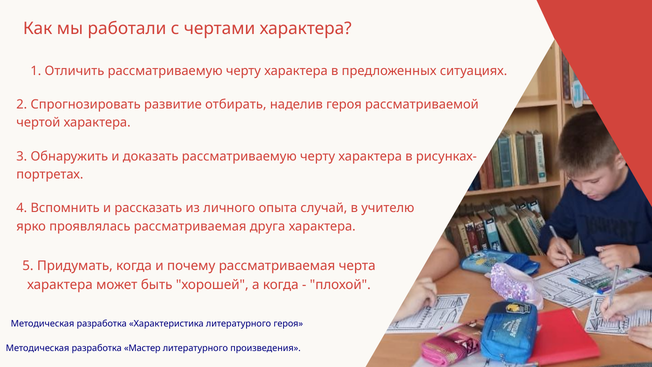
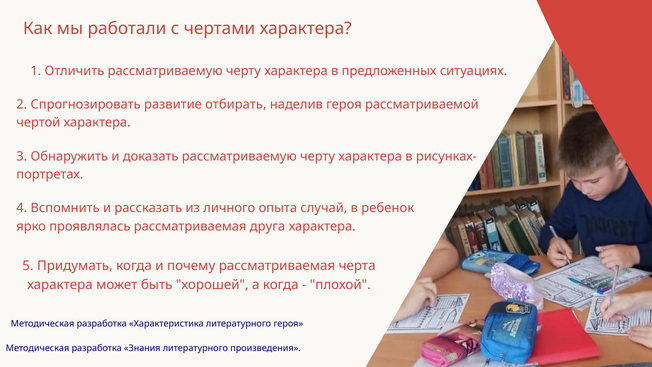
учителю: учителю -> ребенок
Мастер: Мастер -> Знания
